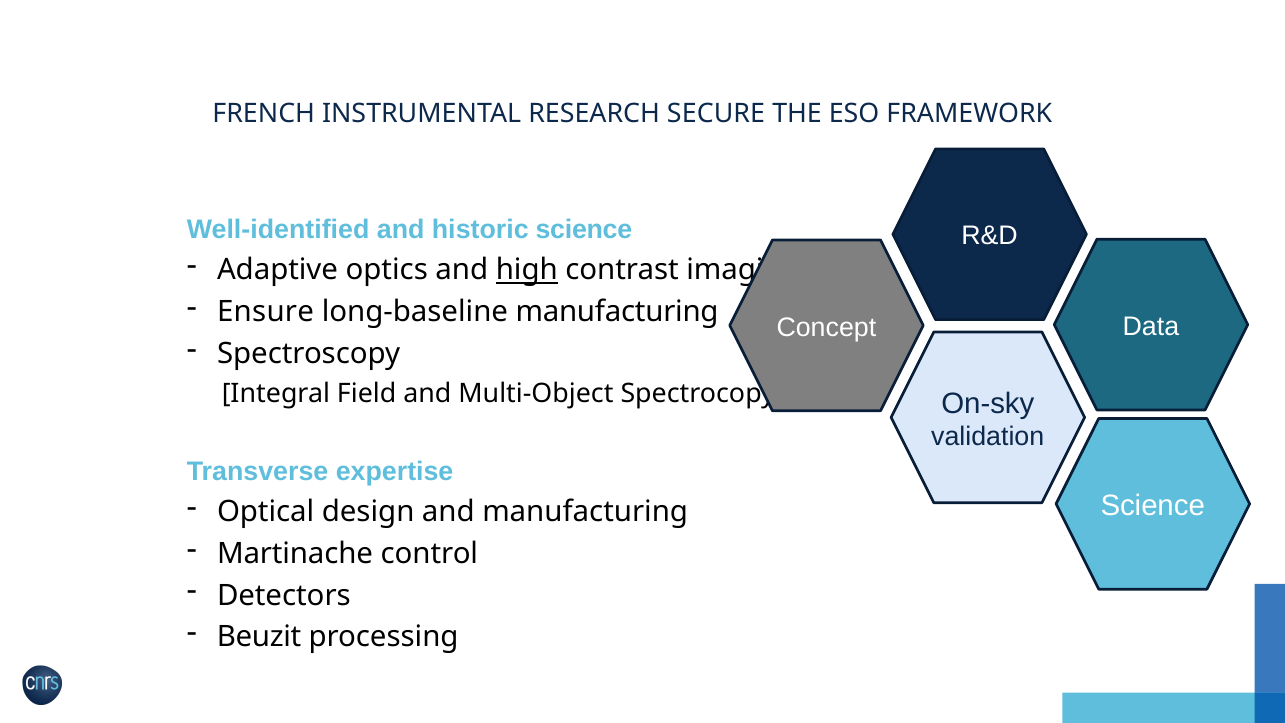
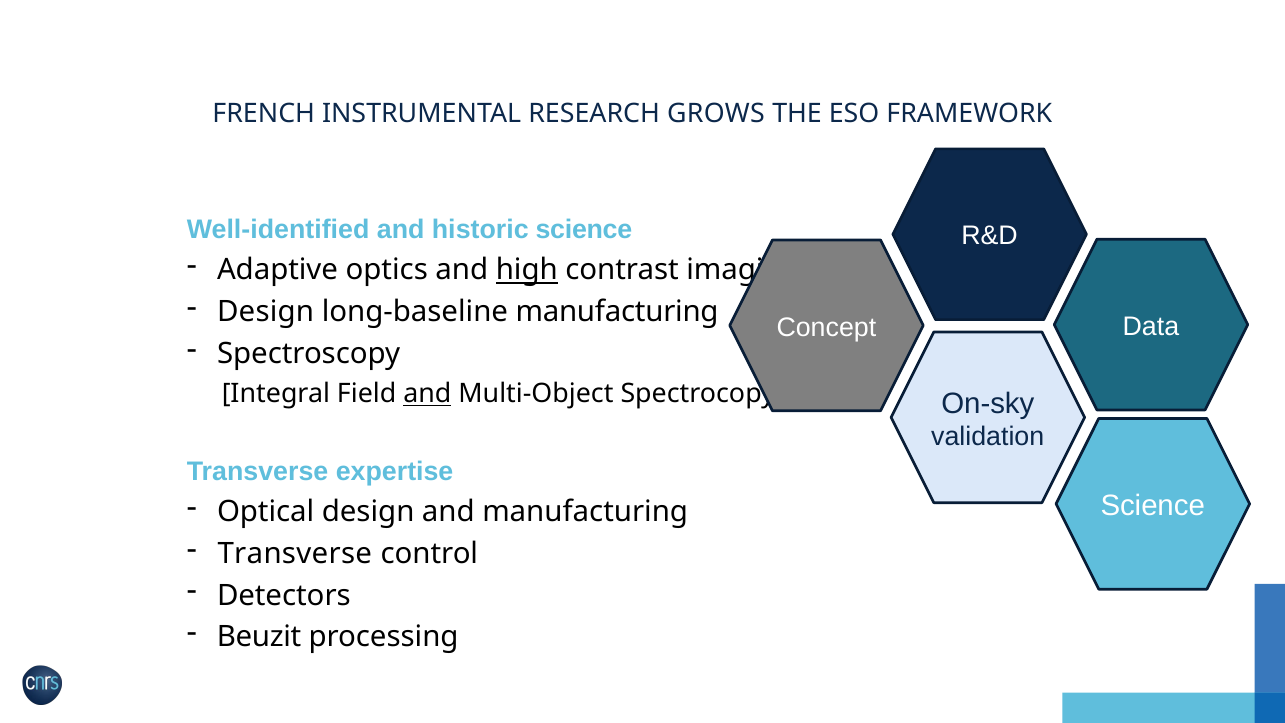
SECURE: SECURE -> GROWS
Ensure at (266, 312): Ensure -> Design
and at (427, 394) underline: none -> present
Martinache at (295, 553): Martinache -> Transverse
